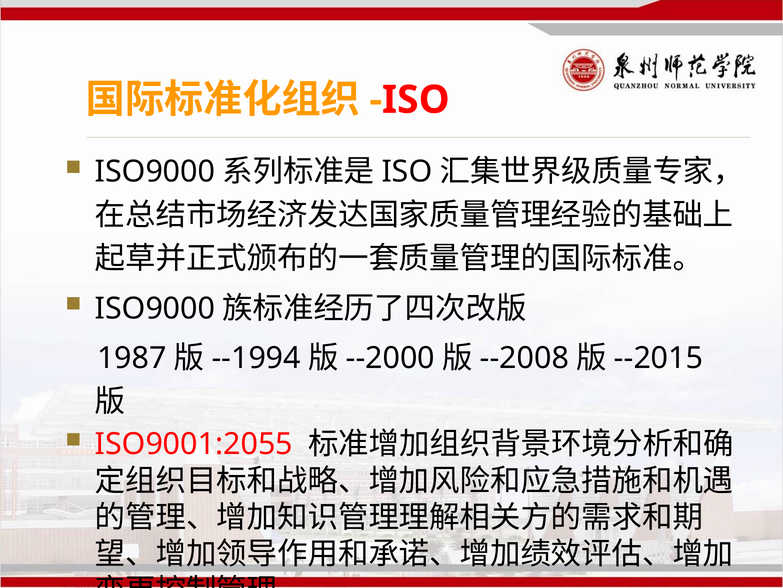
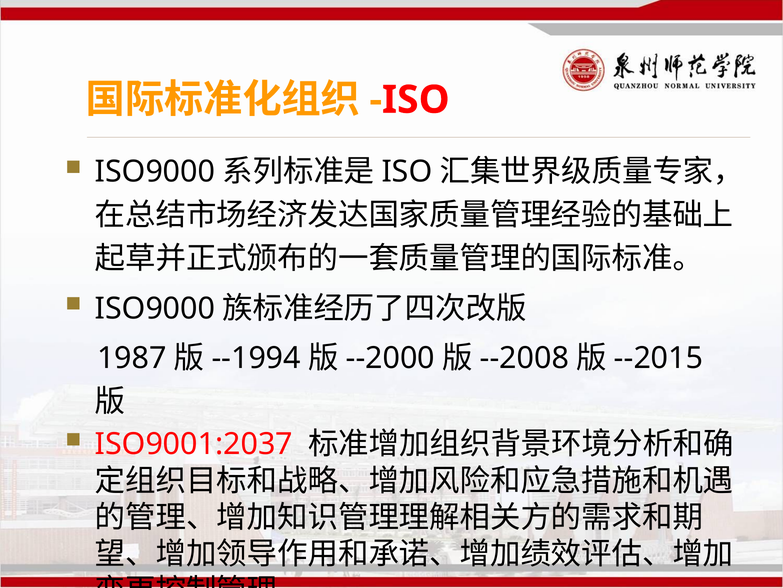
ISO9001:2055: ISO9001:2055 -> ISO9001:2037
